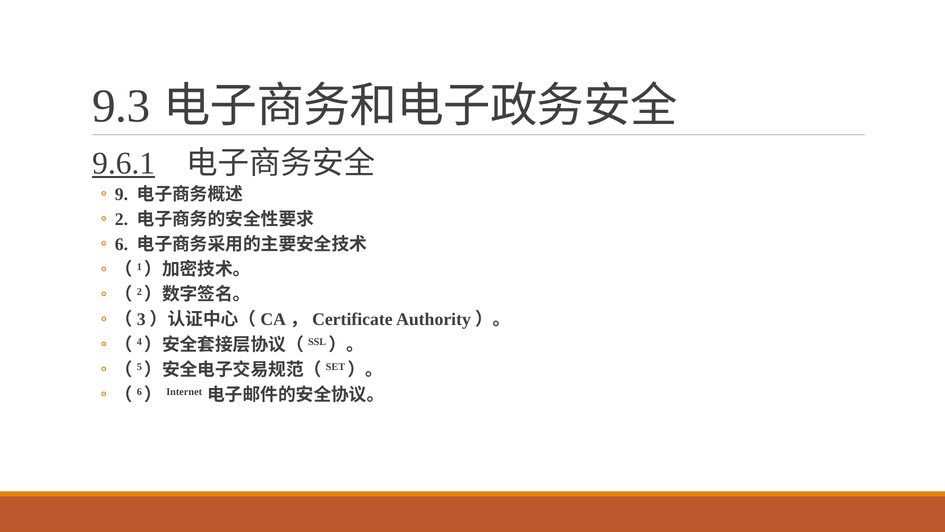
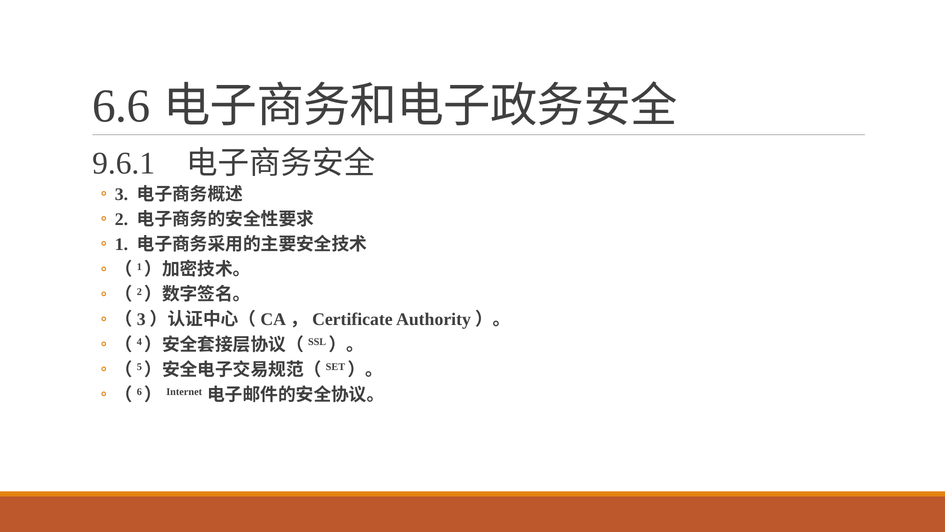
9.3: 9.3 -> 6.6
9.6.1 underline: present -> none
9: 9 -> 3
6: 6 -> 1
